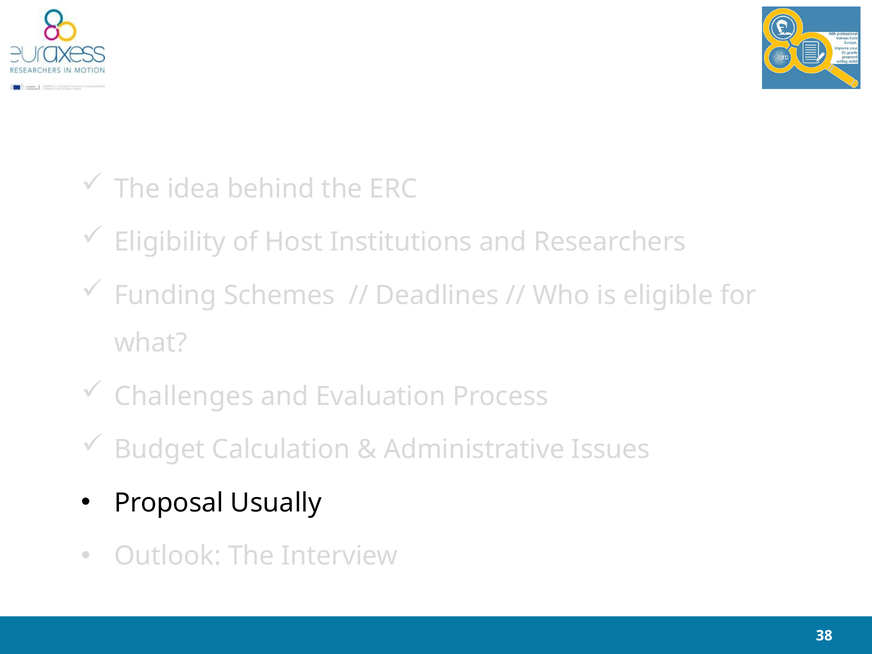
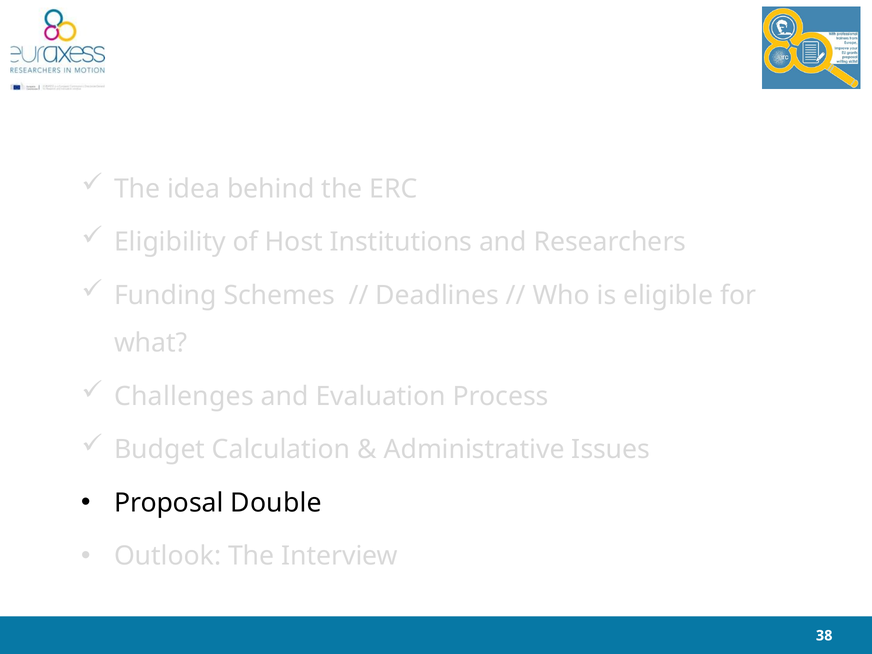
Usually: Usually -> Double
